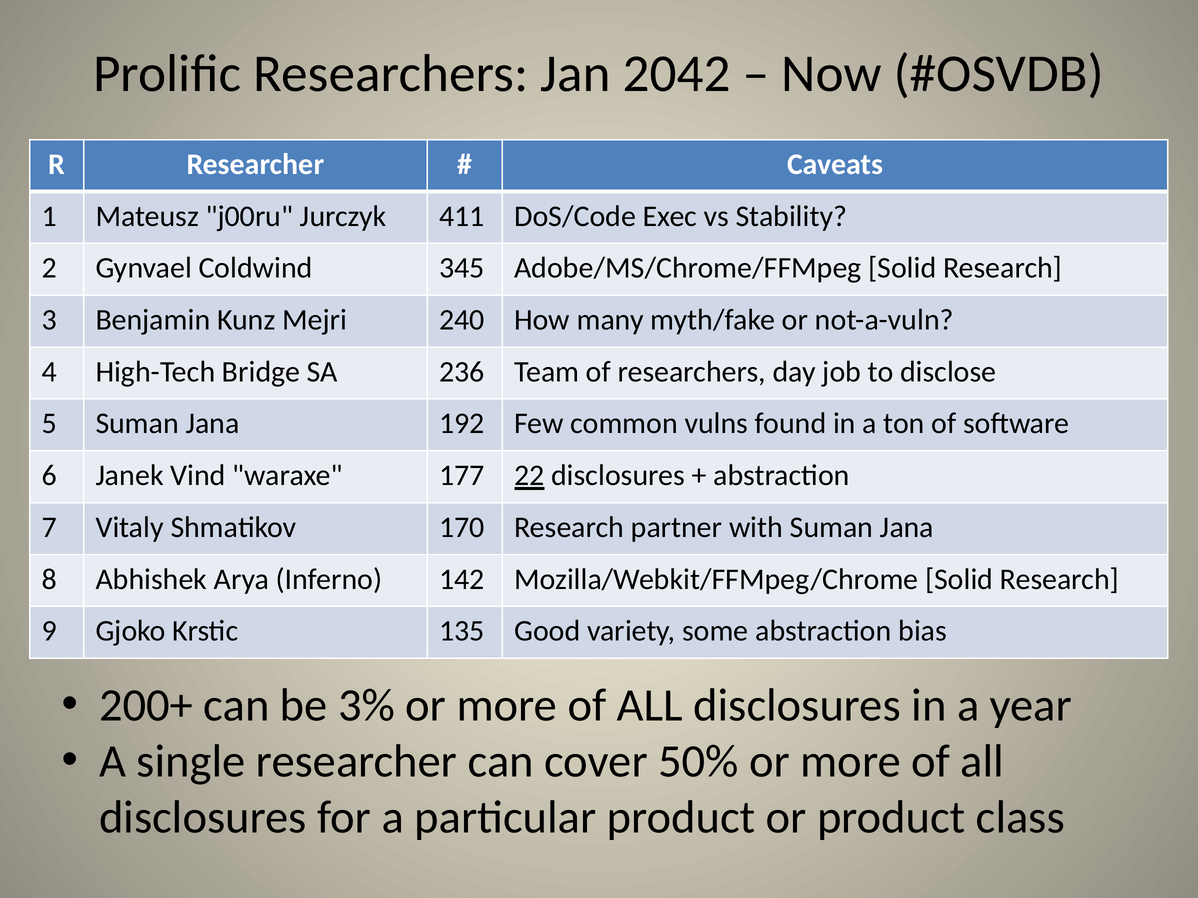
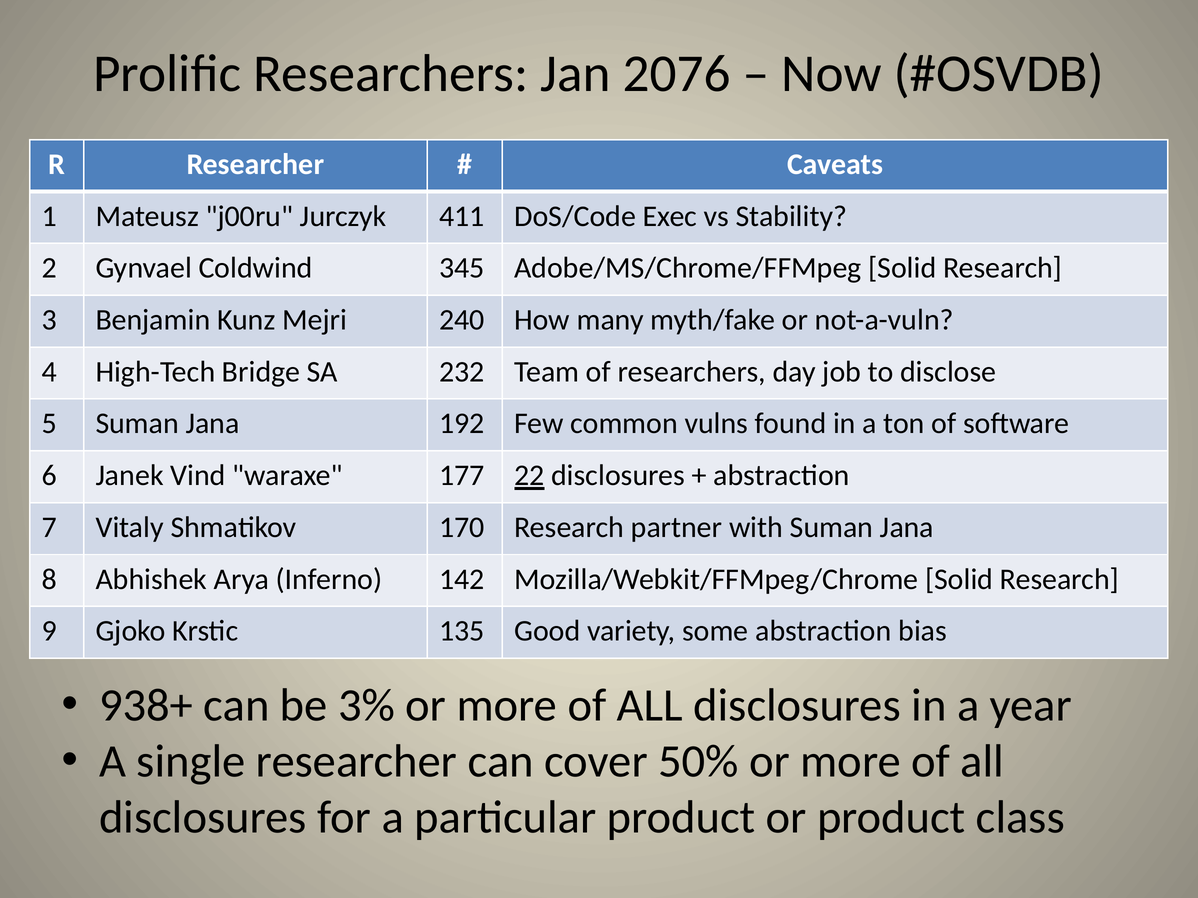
2042: 2042 -> 2076
236: 236 -> 232
200+: 200+ -> 938+
